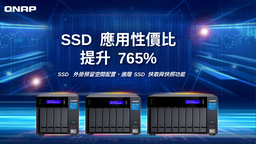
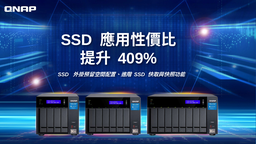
765%: 765% -> 409%
